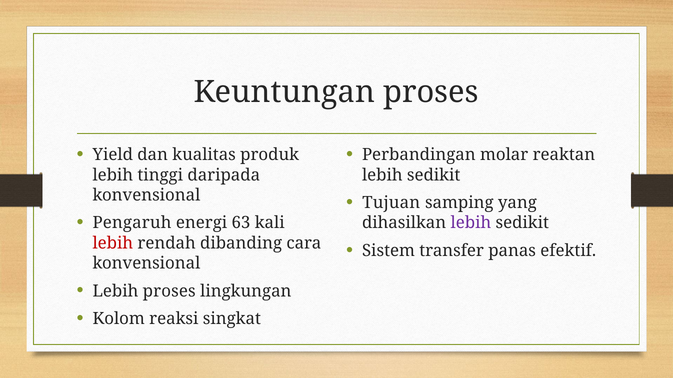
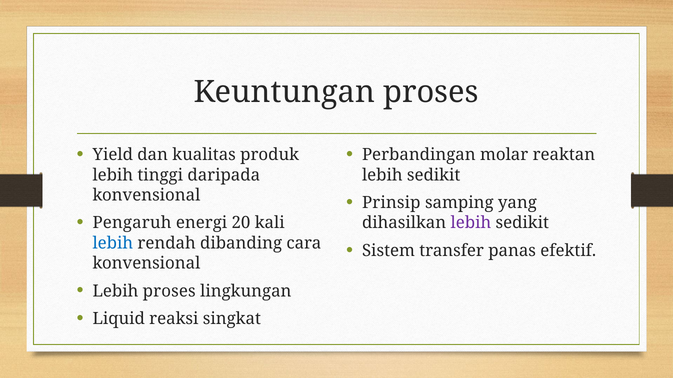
Tujuan: Tujuan -> Prinsip
63: 63 -> 20
lebih at (113, 243) colour: red -> blue
Kolom: Kolom -> Liquid
